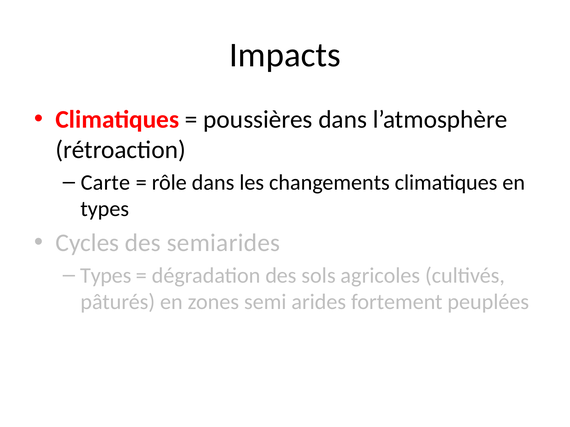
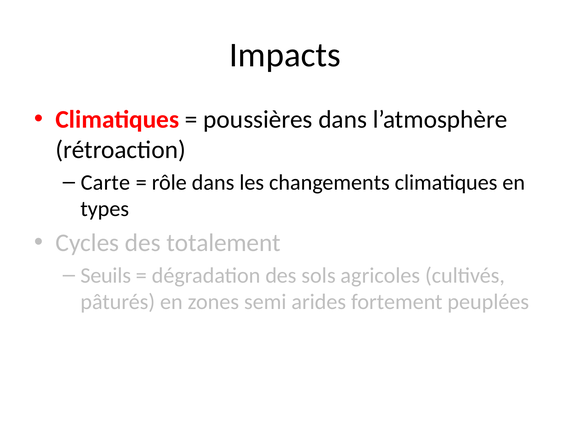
semiarides: semiarides -> totalement
Types at (106, 276): Types -> Seuils
